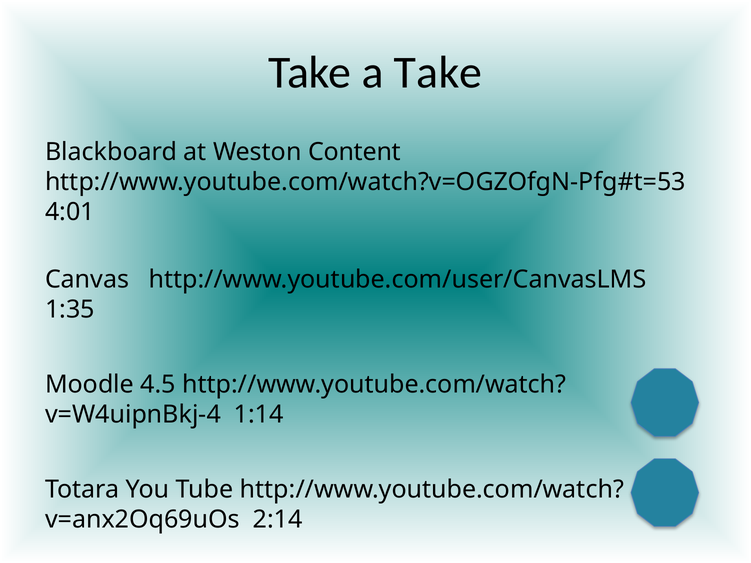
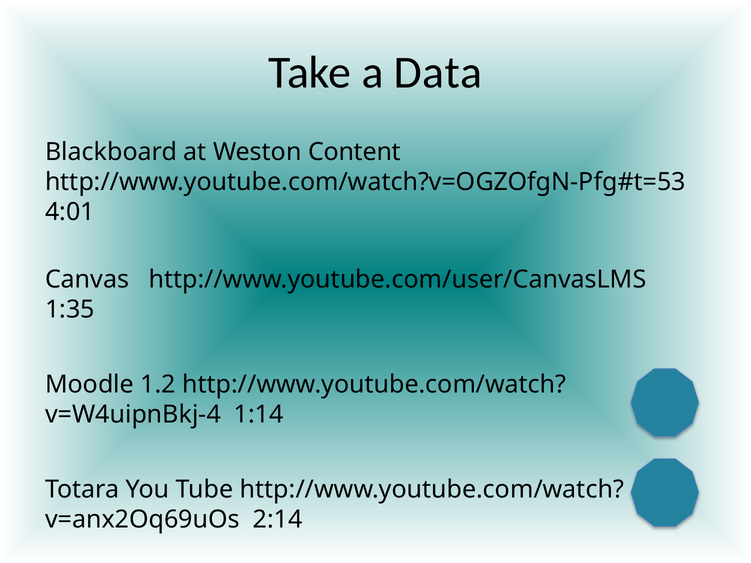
a Take: Take -> Data
4.5: 4.5 -> 1.2
